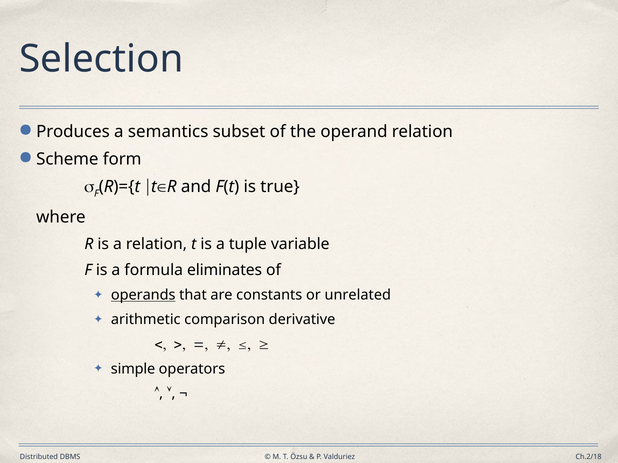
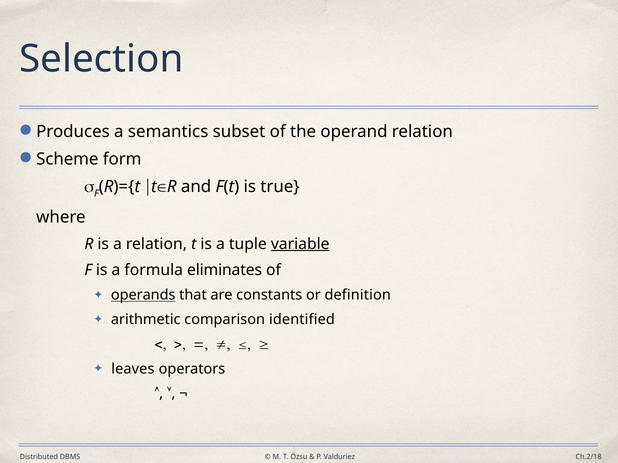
variable underline: none -> present
unrelated: unrelated -> definition
derivative: derivative -> identified
simple: simple -> leaves
